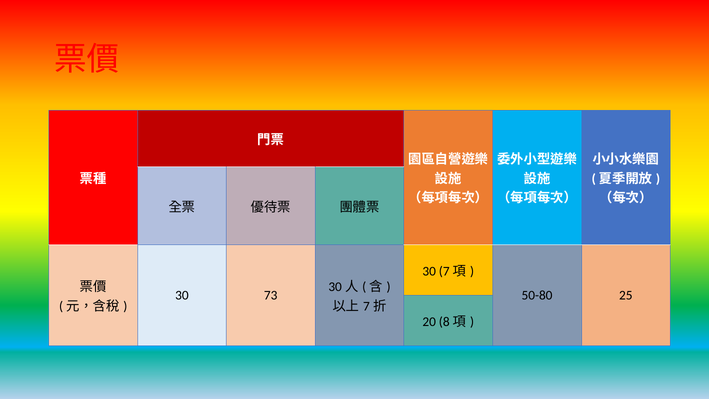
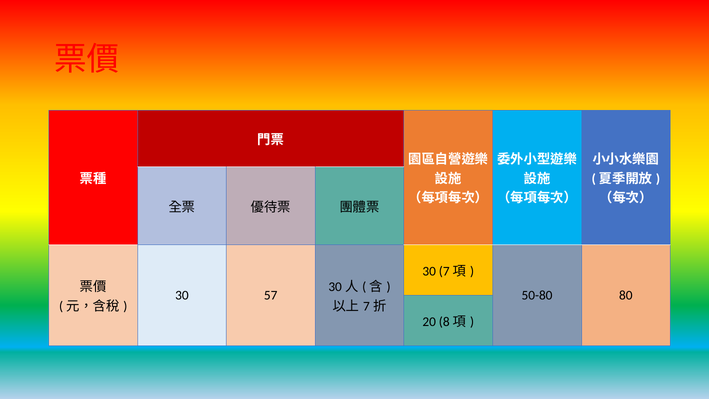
73: 73 -> 57
25: 25 -> 80
